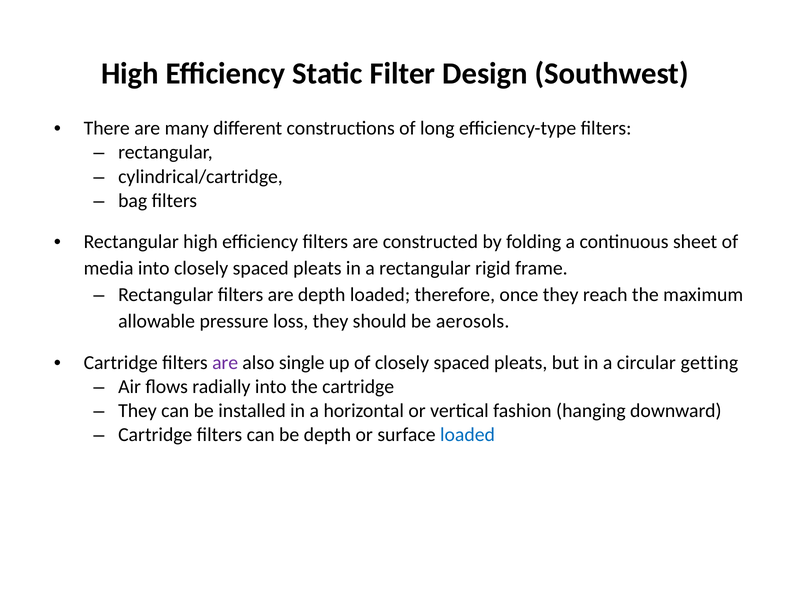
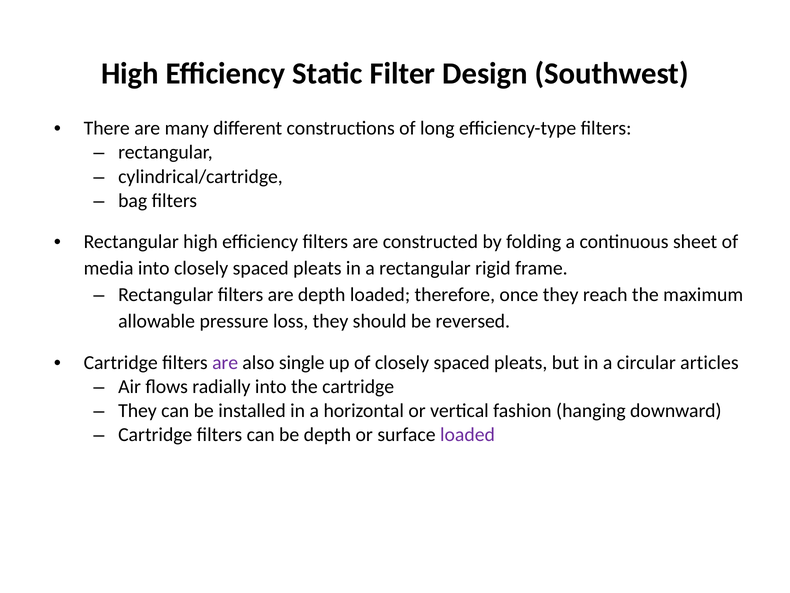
aerosols: aerosols -> reversed
getting: getting -> articles
loaded at (467, 435) colour: blue -> purple
